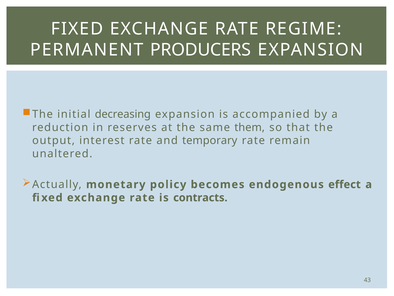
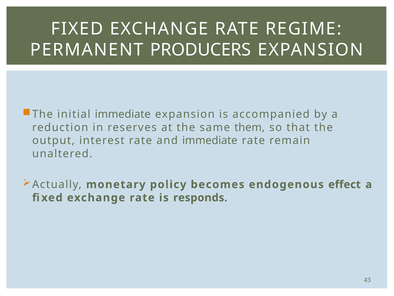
initial decreasing: decreasing -> immediate
and temporary: temporary -> immediate
contracts: contracts -> responds
